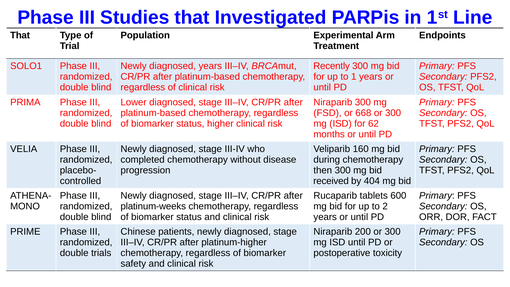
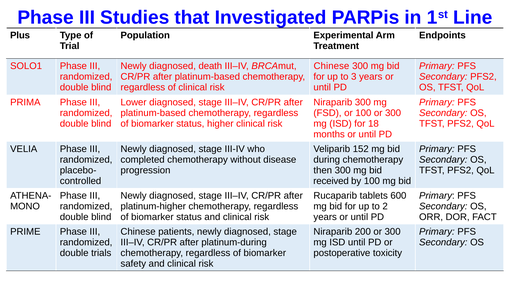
That at (20, 35): That -> Plus
diagnosed years: years -> death
Recently at (332, 66): Recently -> Chinese
1: 1 -> 3
or 668: 668 -> 100
62: 62 -> 18
160: 160 -> 152
by 404: 404 -> 100
platinum-weeks: platinum-weeks -> platinum-higher
platinum-higher: platinum-higher -> platinum-during
